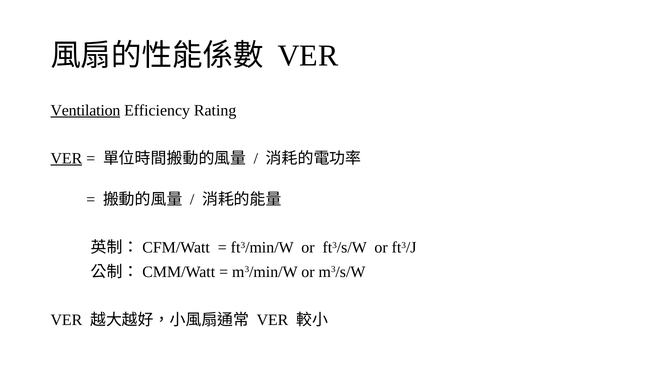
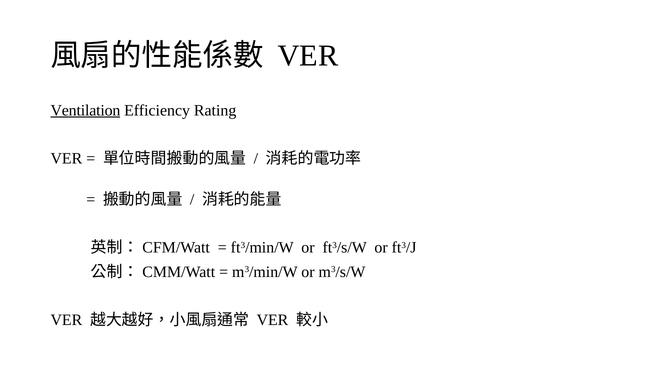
VER at (66, 158) underline: present -> none
